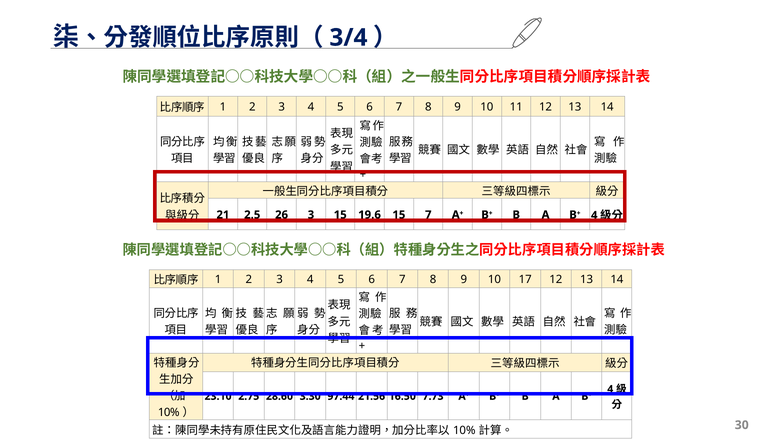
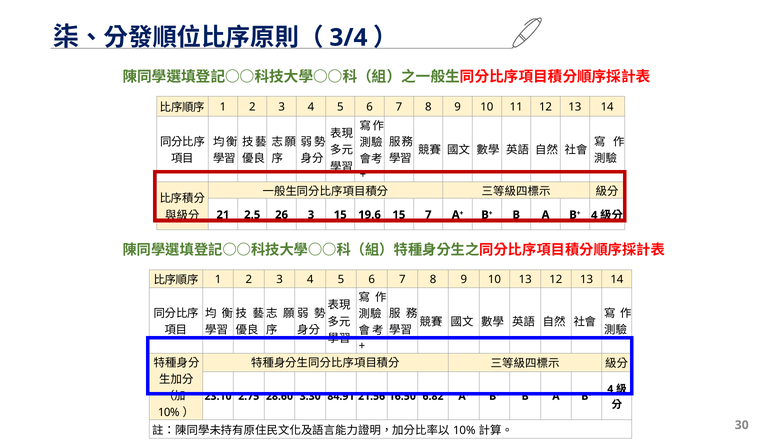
10 17: 17 -> 13
97.44: 97.44 -> 84.91
7.73: 7.73 -> 6.82
